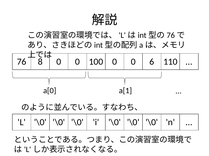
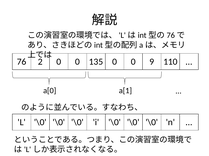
8: 8 -> 2
100: 100 -> 135
6: 6 -> 9
